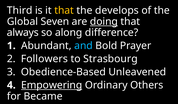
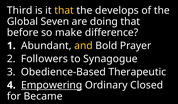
doing underline: present -> none
always: always -> before
along: along -> make
and colour: light blue -> yellow
Strasbourg: Strasbourg -> Synagogue
Unleavened: Unleavened -> Therapeutic
Others: Others -> Closed
